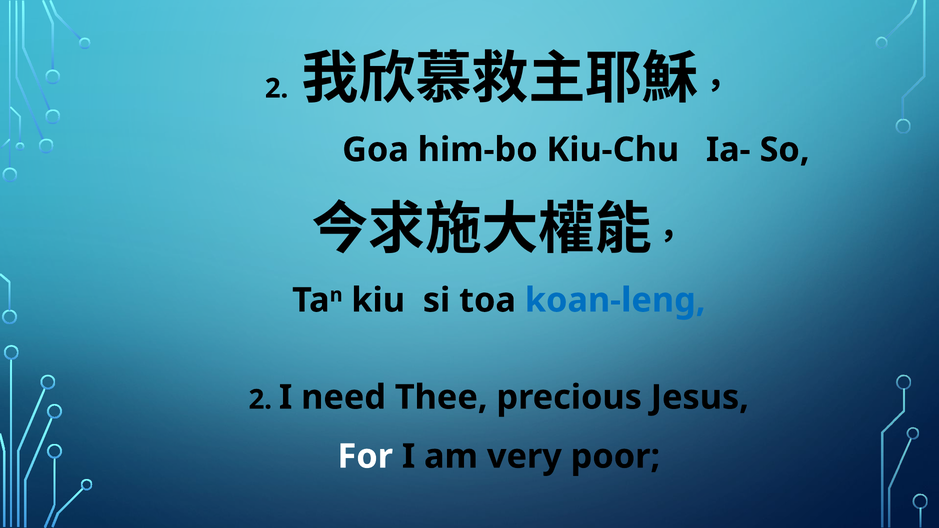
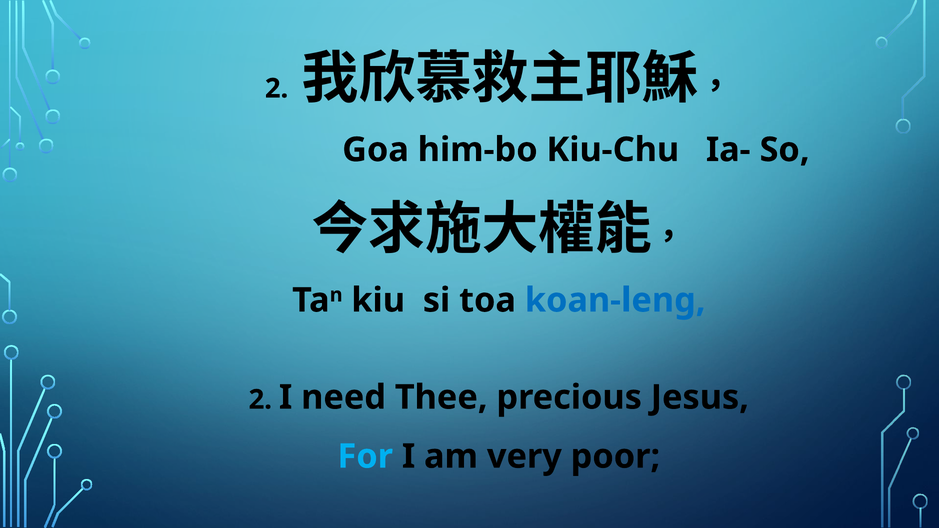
For colour: white -> light blue
